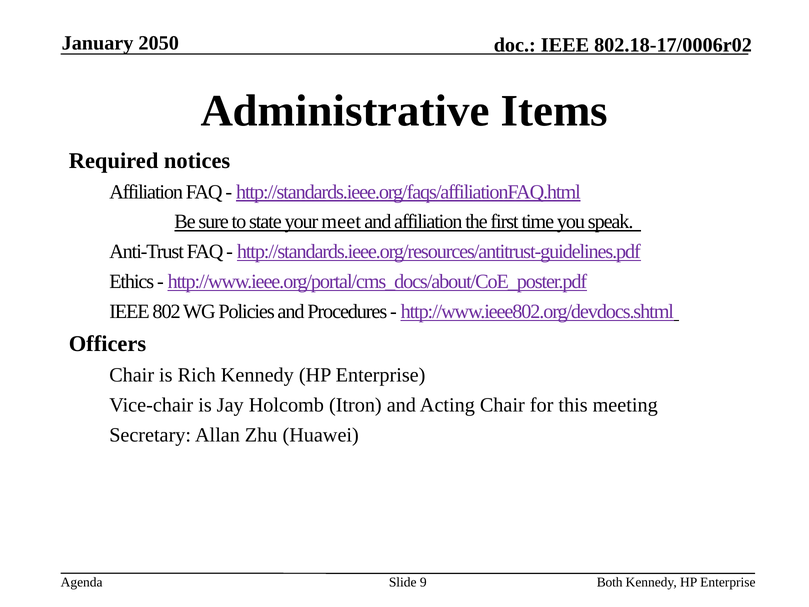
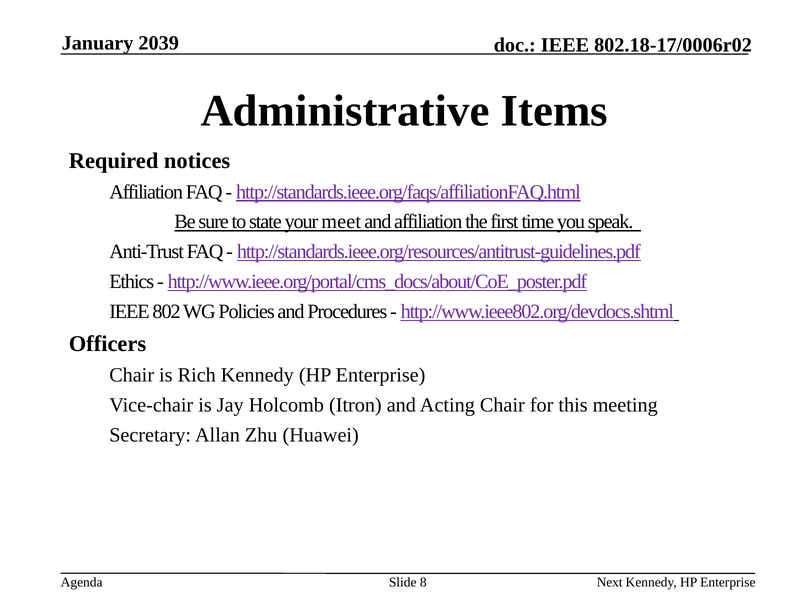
2050: 2050 -> 2039
9: 9 -> 8
Both: Both -> Next
